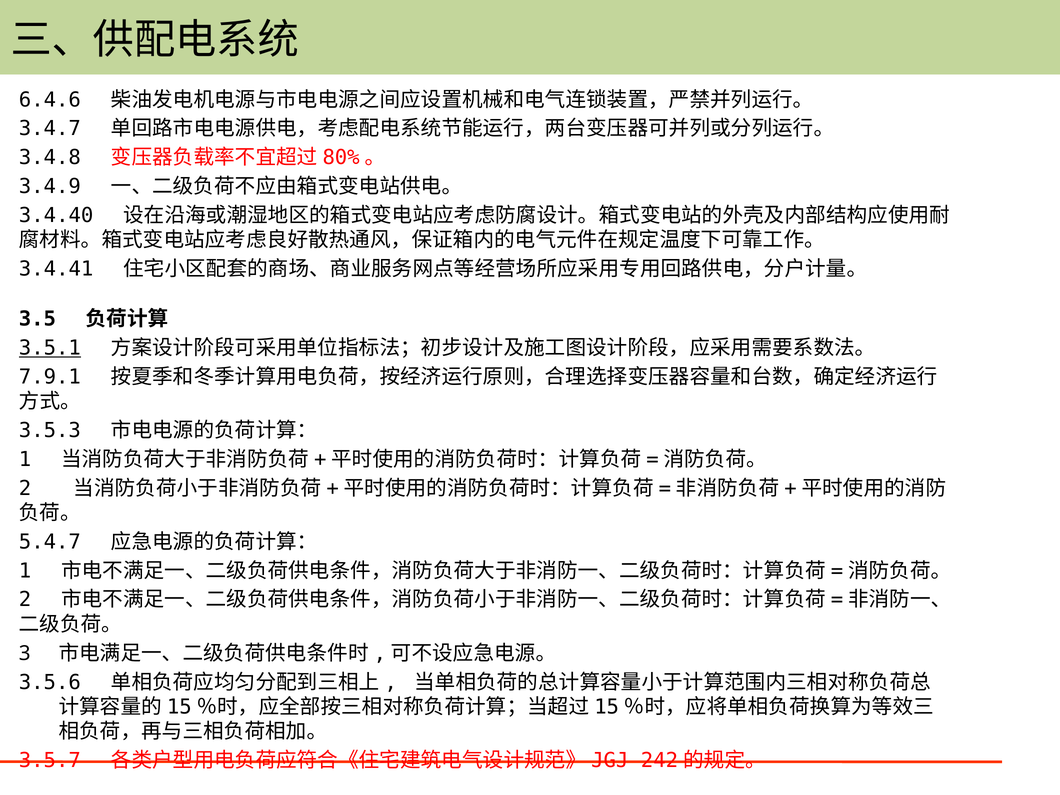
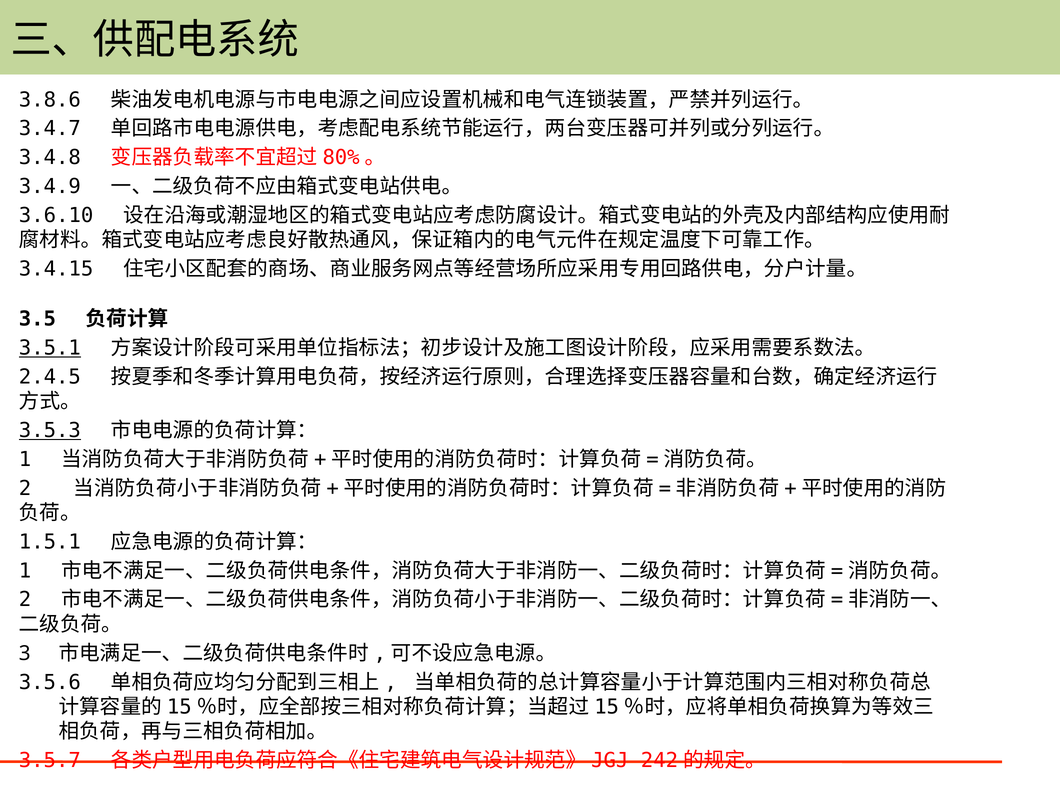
6.4.6: 6.4.6 -> 3.8.6
3.4.40: 3.4.40 -> 3.6.10
3.4.41: 3.4.41 -> 3.4.15
7.9.1: 7.9.1 -> 2.4.5
3.5.3 underline: none -> present
5.4.7: 5.4.7 -> 1.5.1
